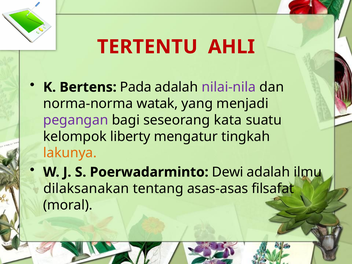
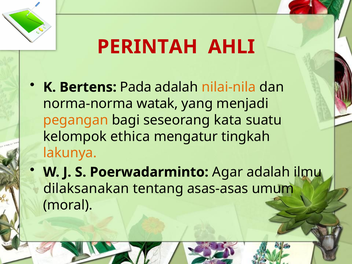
TERTENTU: TERTENTU -> PERINTAH
nilai-nila colour: purple -> orange
pegangan colour: purple -> orange
liberty: liberty -> ethica
Dewi: Dewi -> Agar
filsafat: filsafat -> umum
